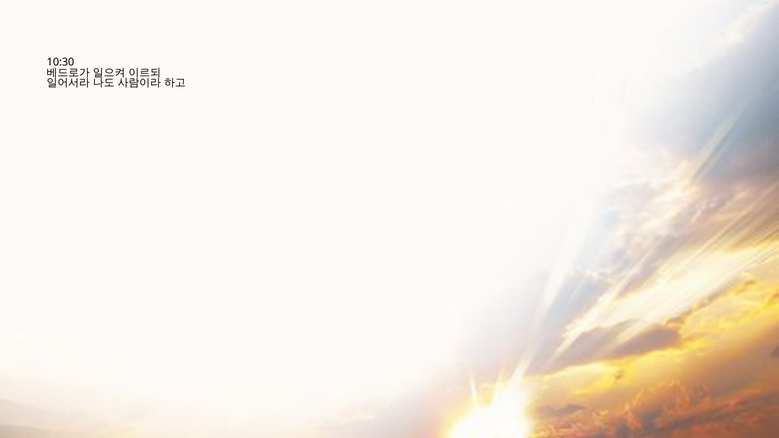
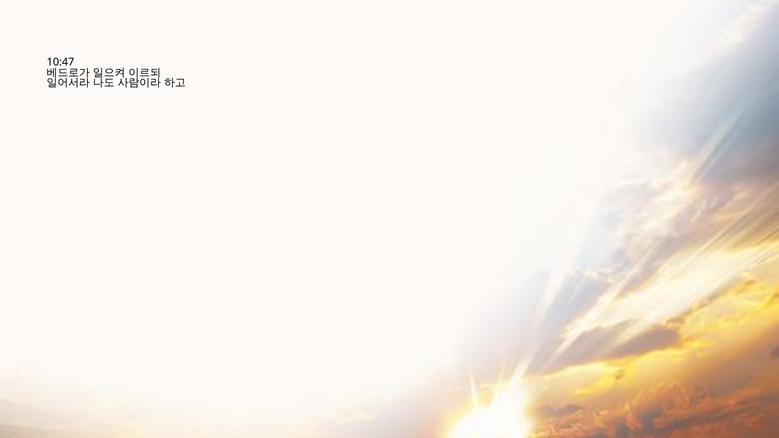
10:30: 10:30 -> 10:47
